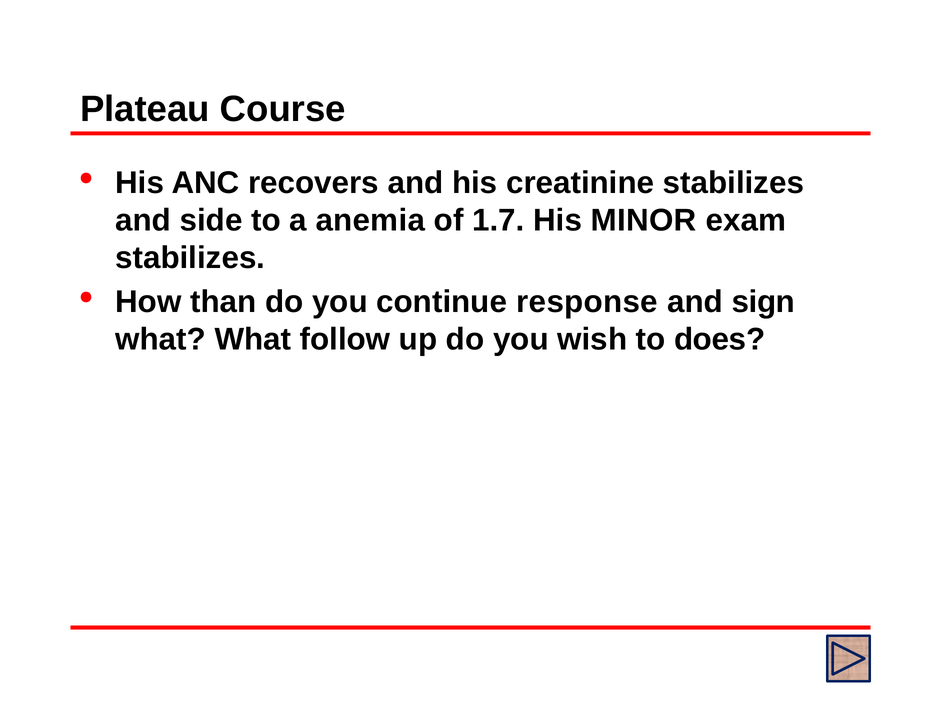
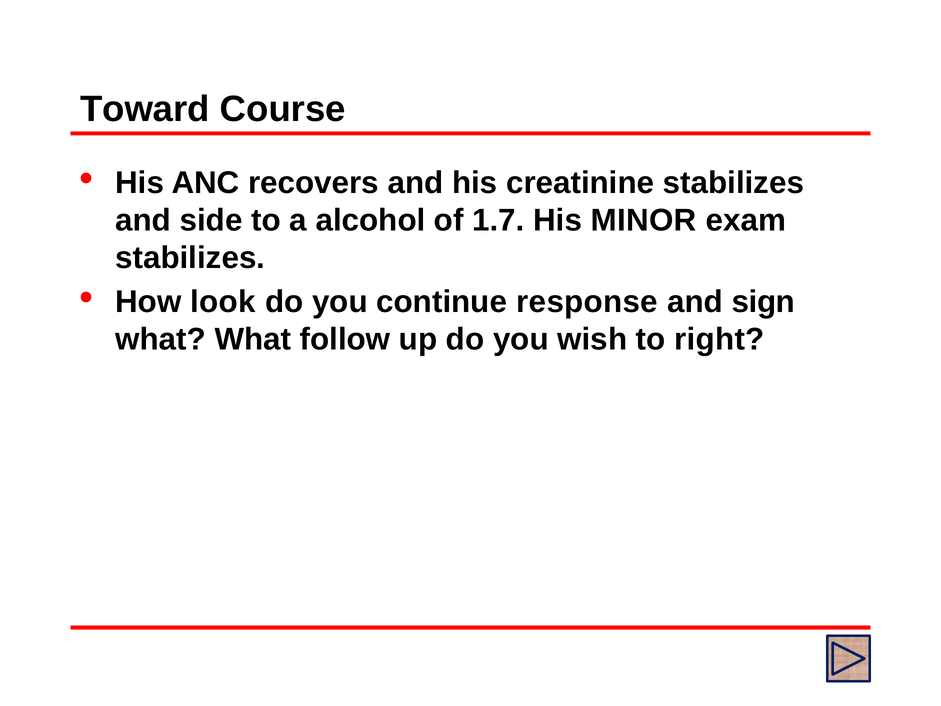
Plateau: Plateau -> Toward
anemia: anemia -> alcohol
than: than -> look
does: does -> right
